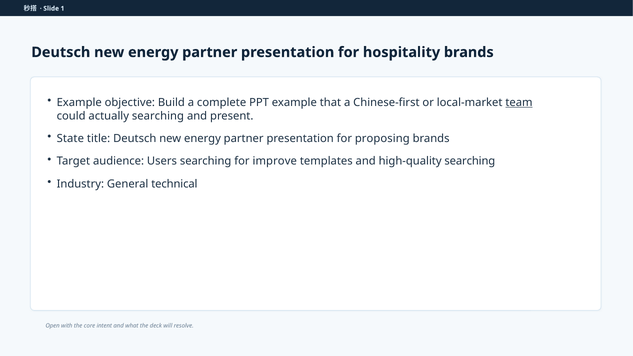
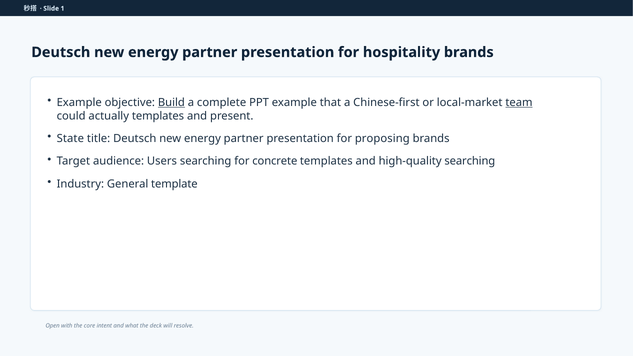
Build underline: none -> present
actually searching: searching -> templates
improve: improve -> concrete
technical: technical -> template
